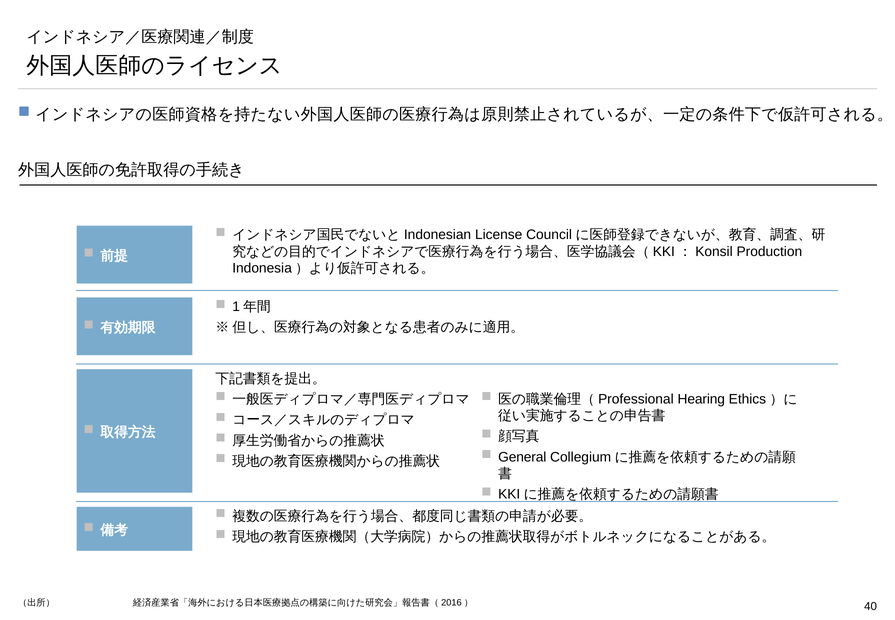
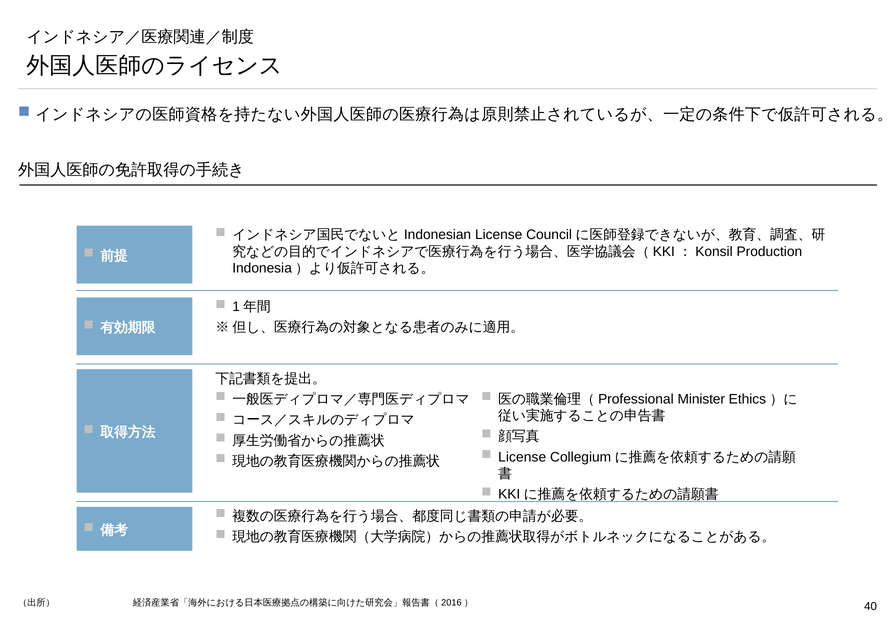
Hearing: Hearing -> Minister
General at (522, 457): General -> License
